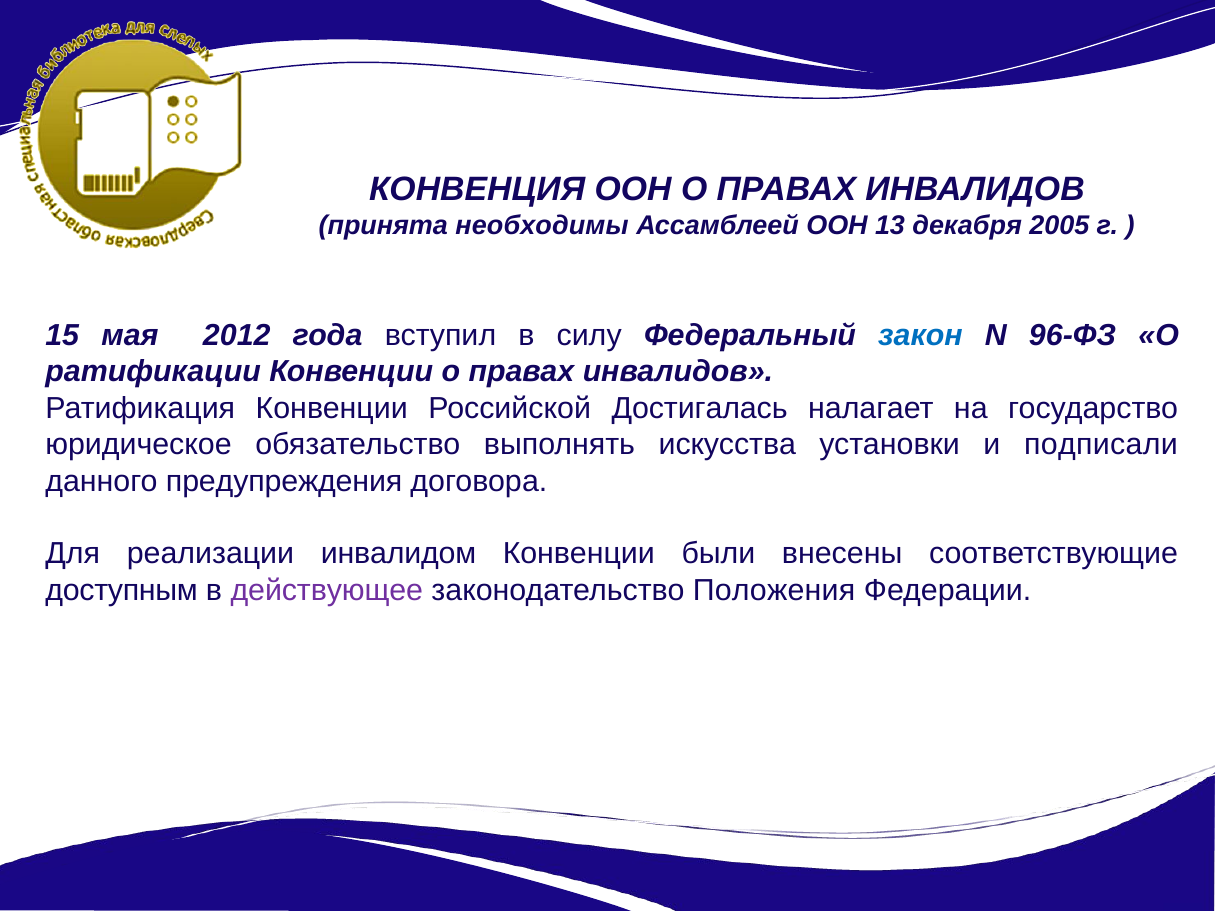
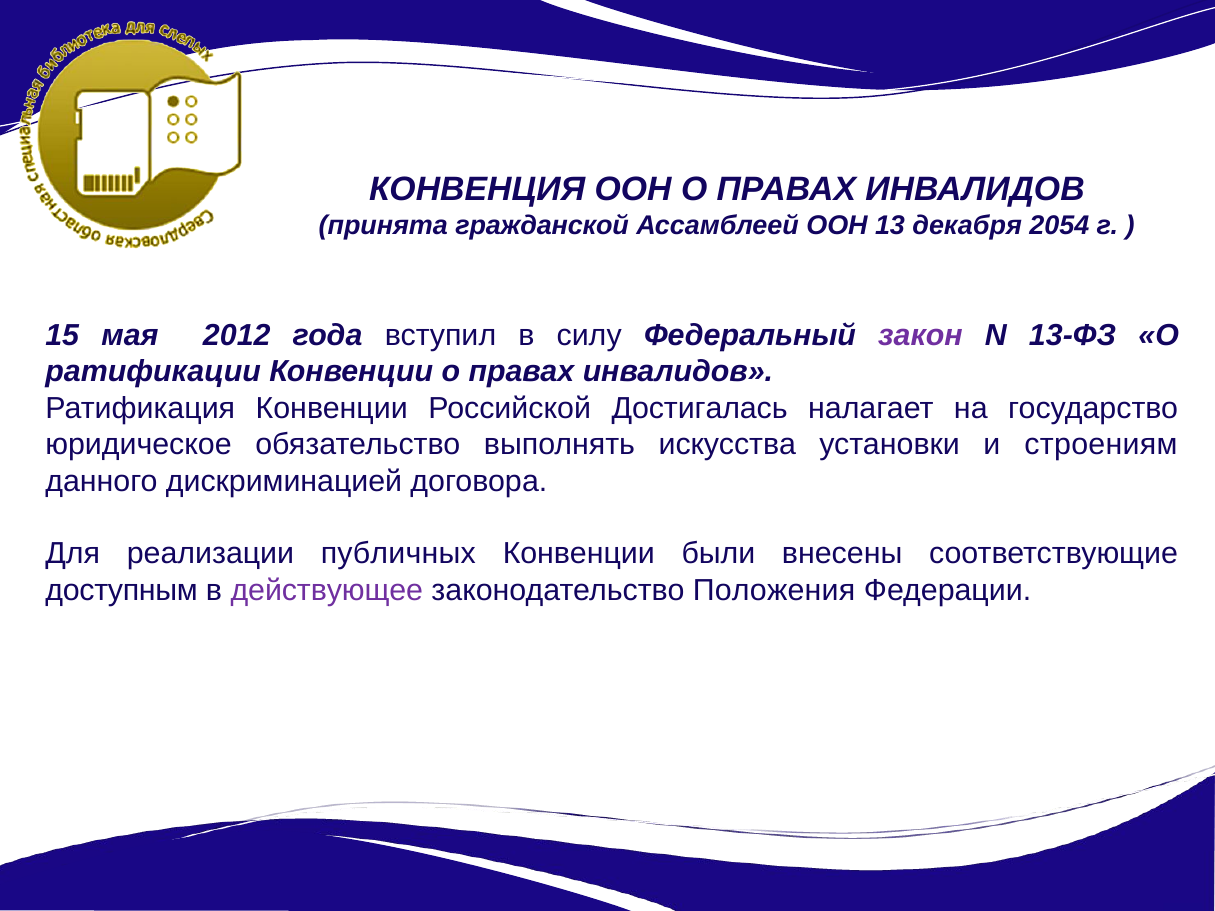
необходимы: необходимы -> гражданской
2005: 2005 -> 2054
закон colour: blue -> purple
96-ФЗ: 96-ФЗ -> 13-ФЗ
подписали: подписали -> строениям
предупреждения: предупреждения -> дискриминацией
инвалидом: инвалидом -> публичных
